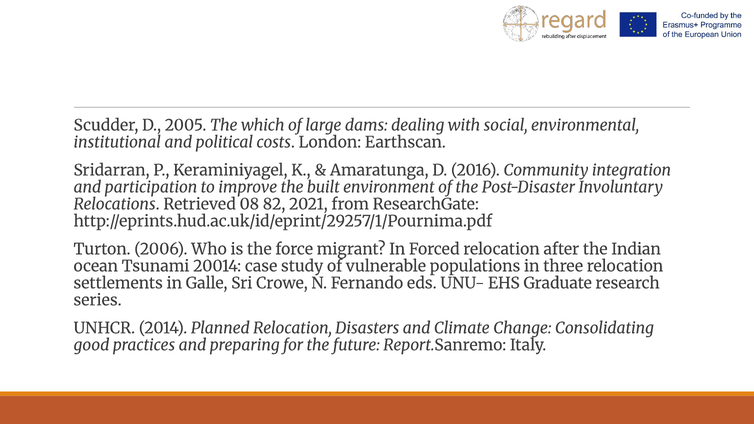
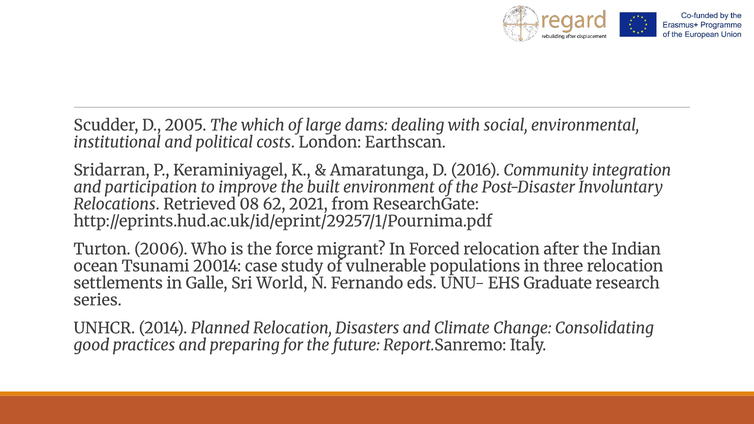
82: 82 -> 62
Crowe: Crowe -> World
